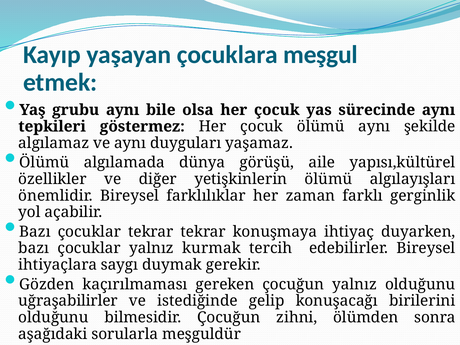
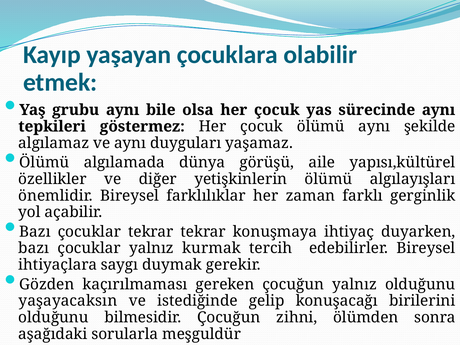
meşgul: meşgul -> olabilir
uğraşabilirler: uğraşabilirler -> yaşayacaksın
